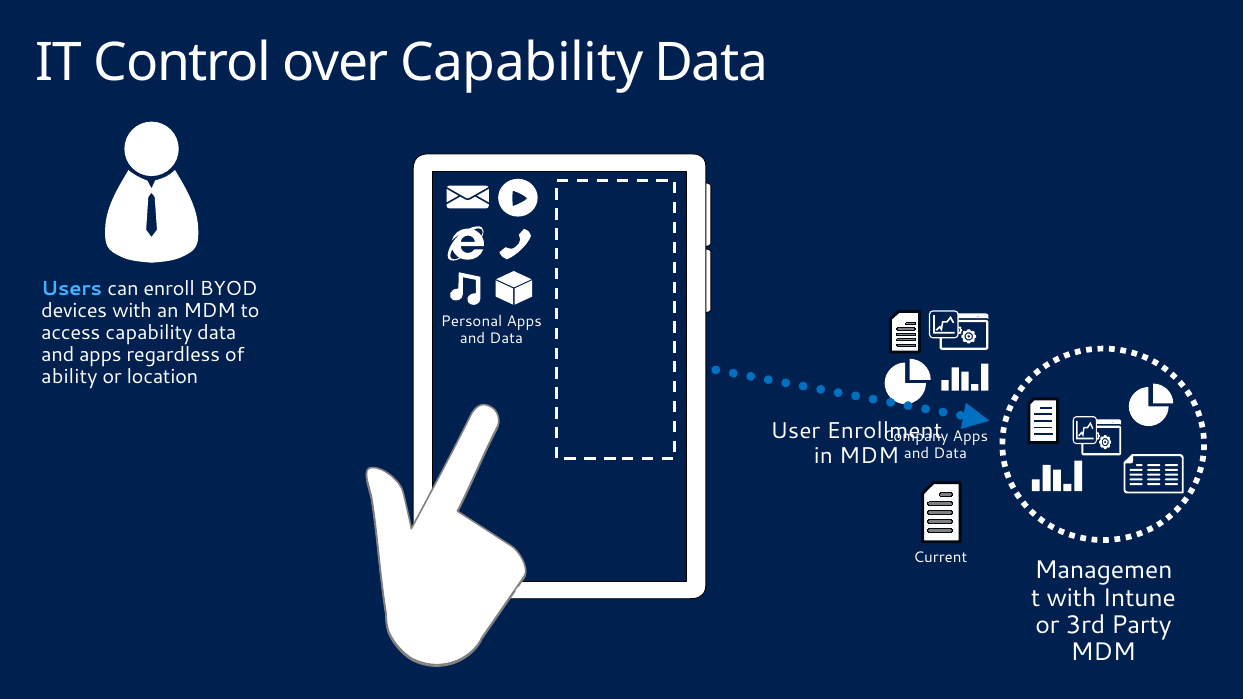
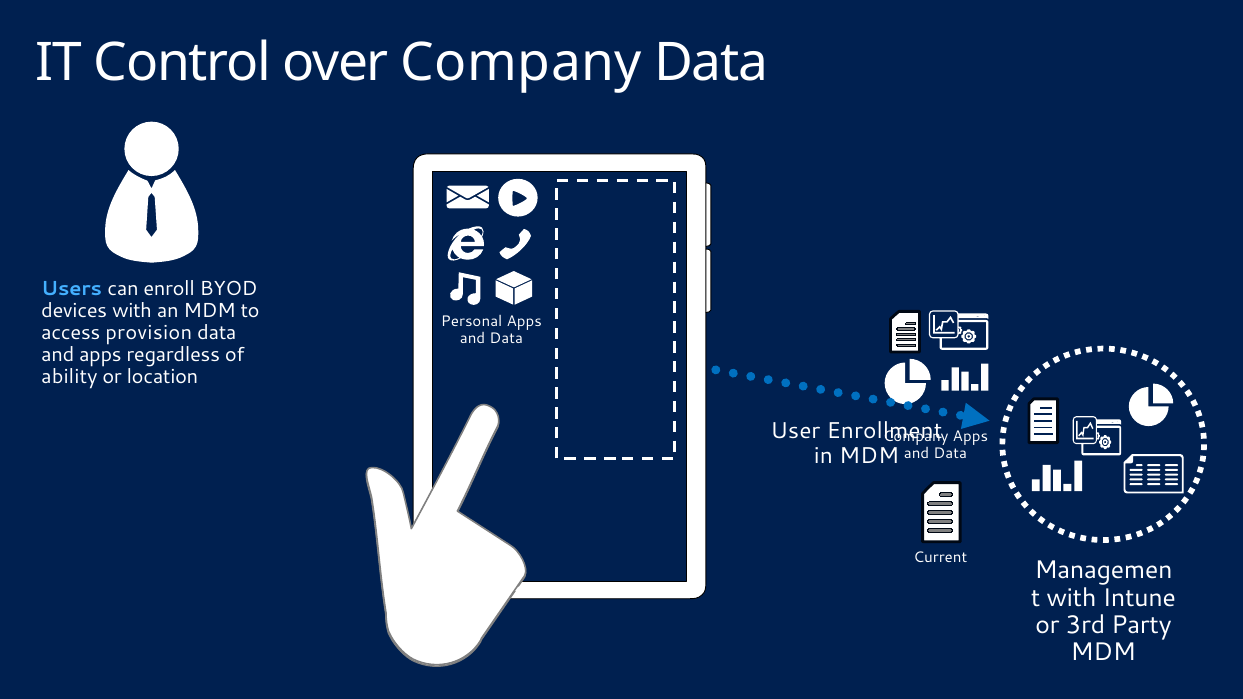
over Capability: Capability -> Company
access capability: capability -> provision
